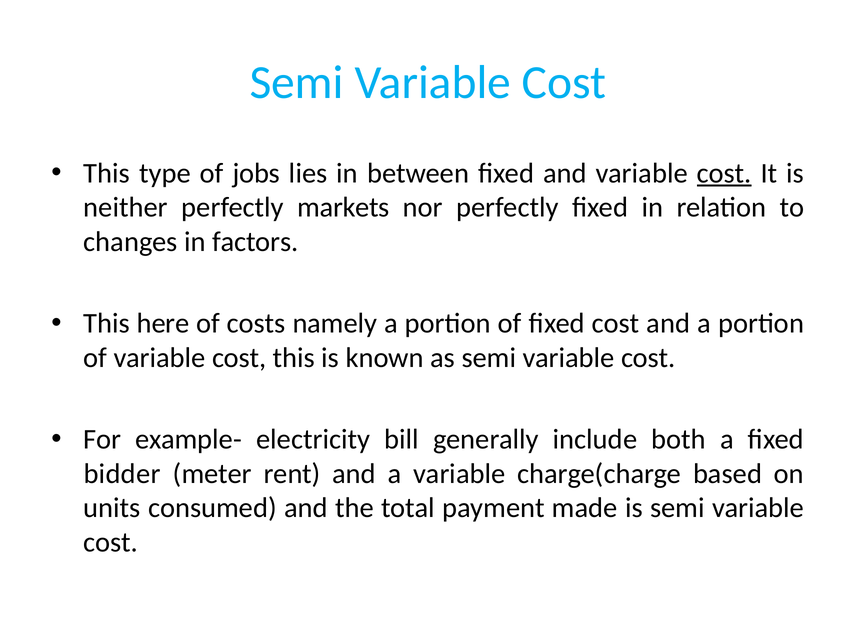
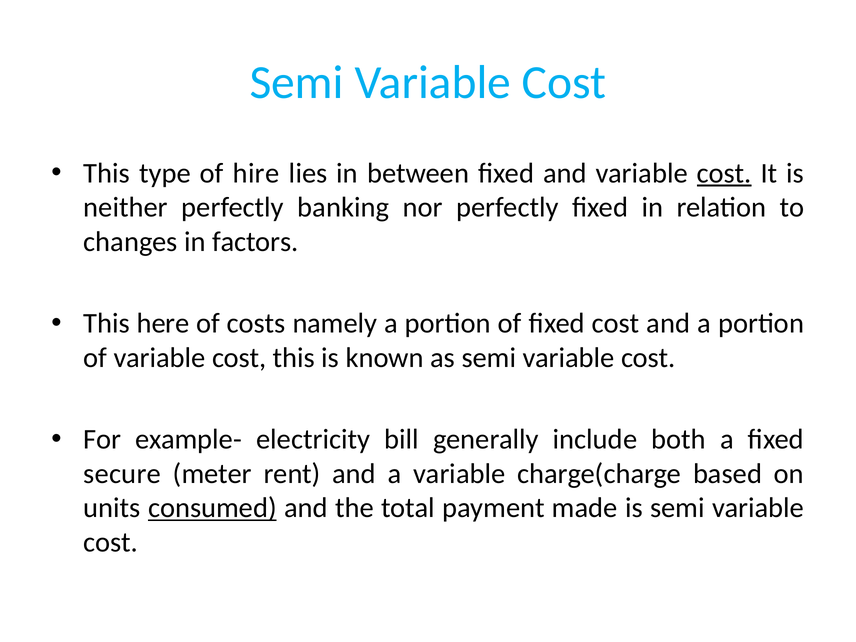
jobs: jobs -> hire
markets: markets -> banking
bidder: bidder -> secure
consumed underline: none -> present
